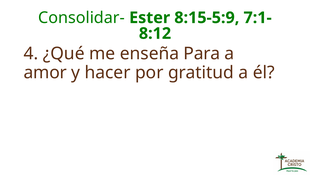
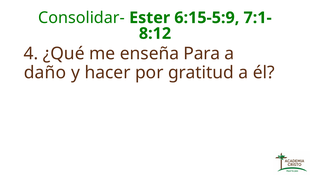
8:15-5:9: 8:15-5:9 -> 6:15-5:9
amor: amor -> daño
